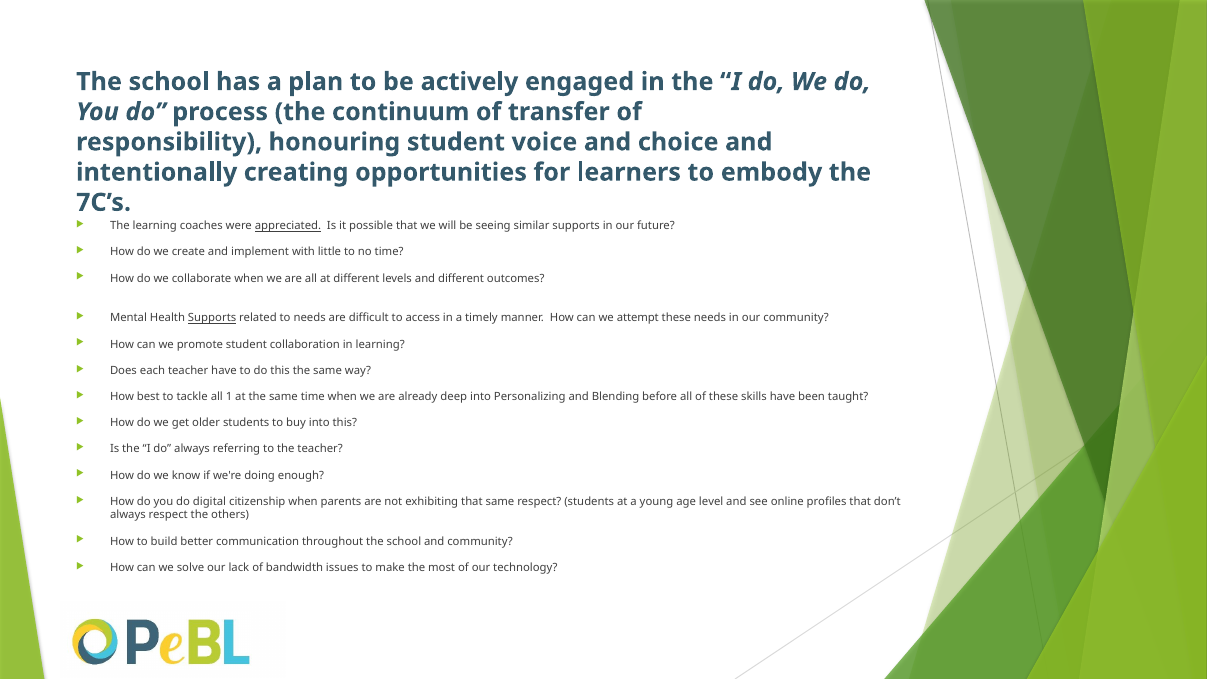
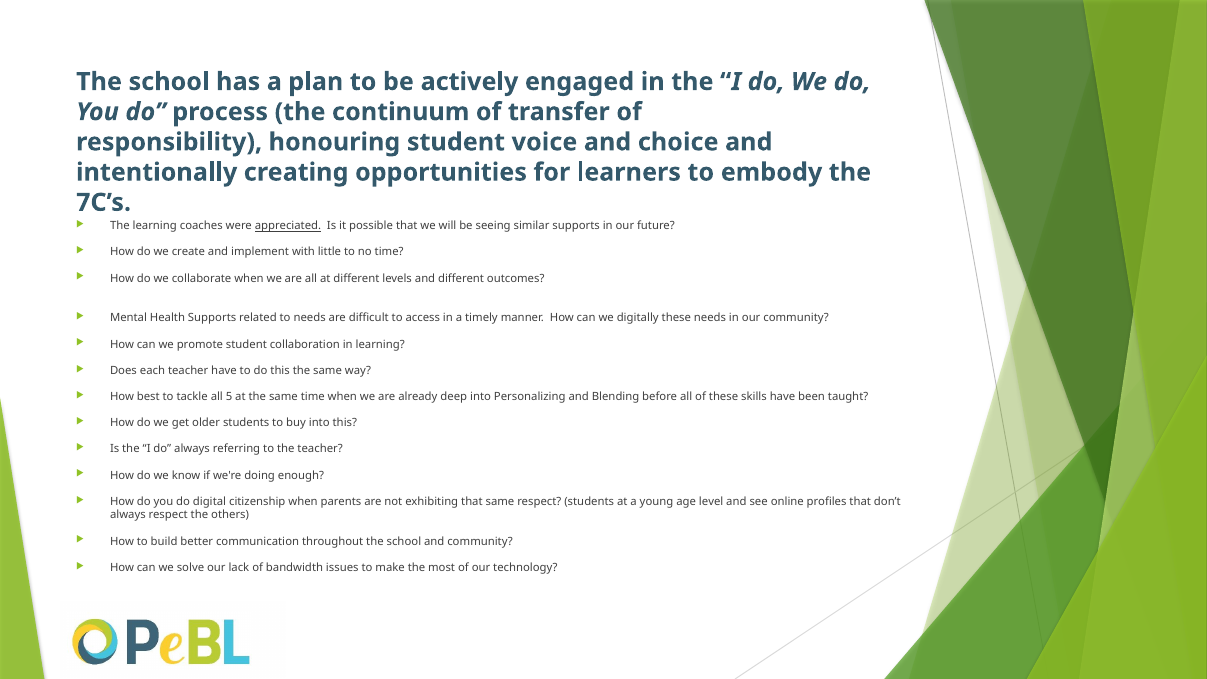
Supports at (212, 318) underline: present -> none
attempt: attempt -> digitally
1: 1 -> 5
